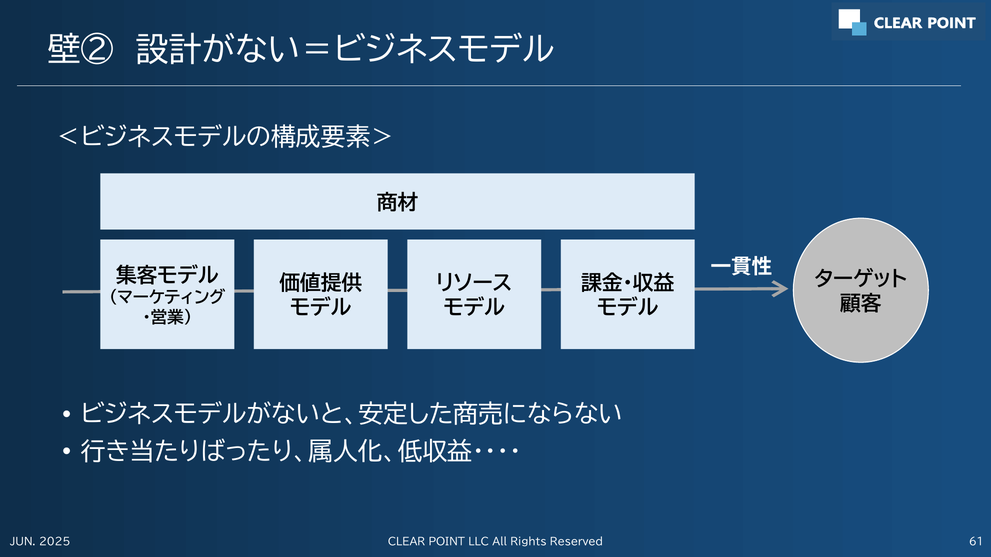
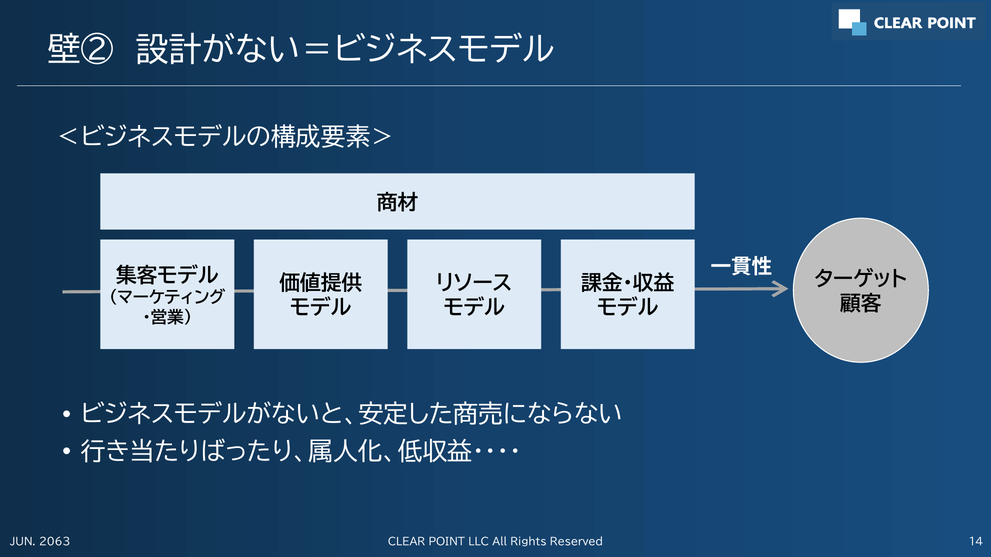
2025: 2025 -> 2063
61: 61 -> 14
